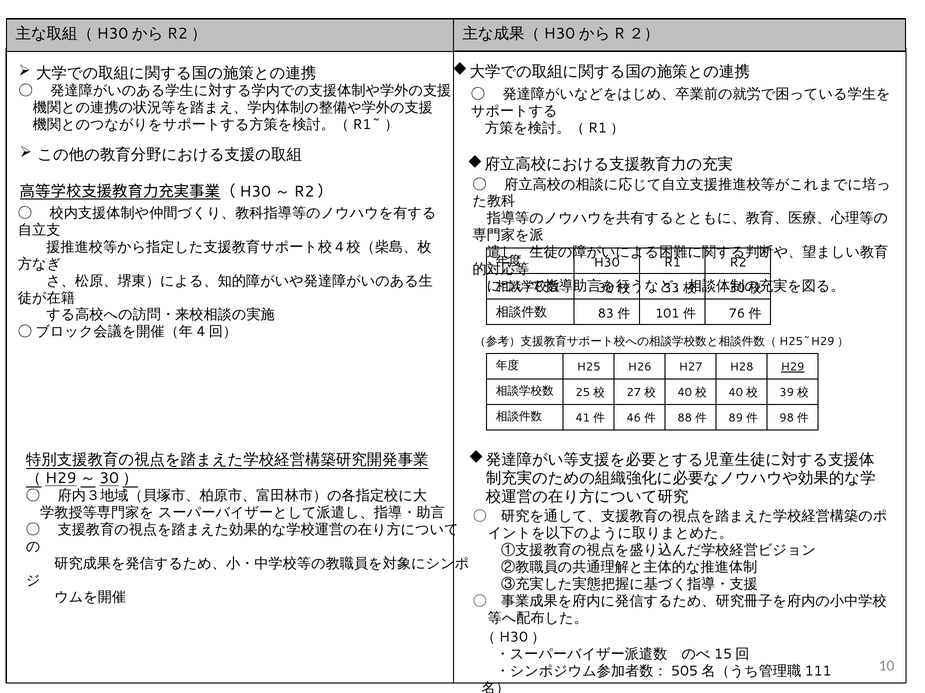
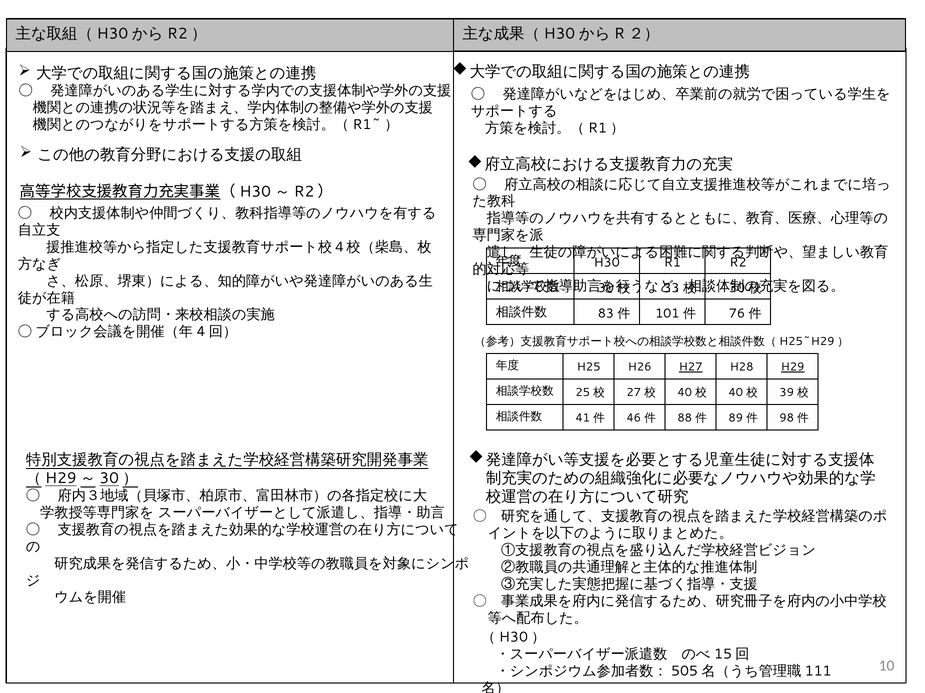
H27 underline: none -> present
